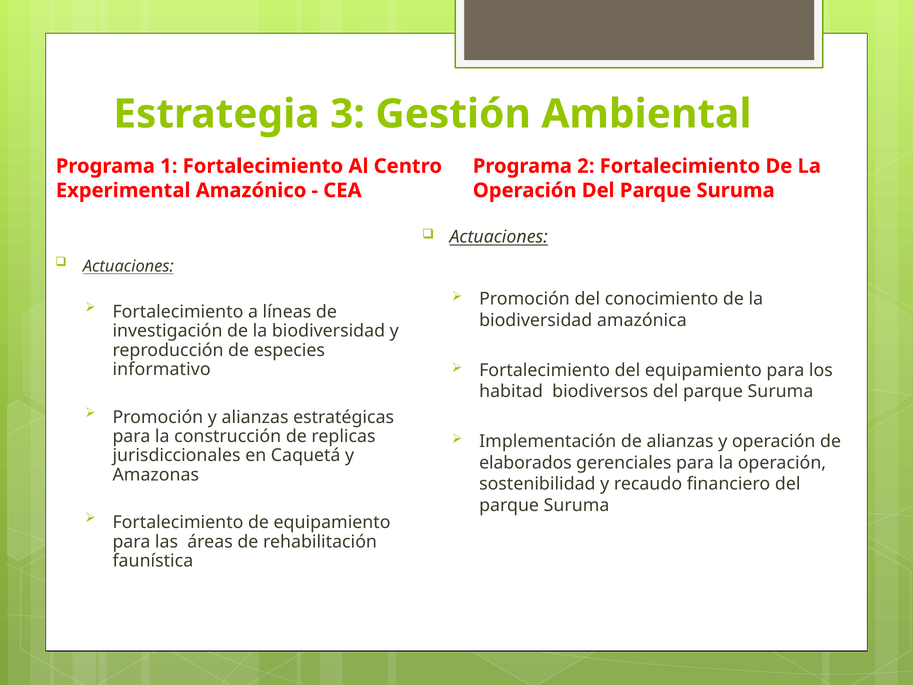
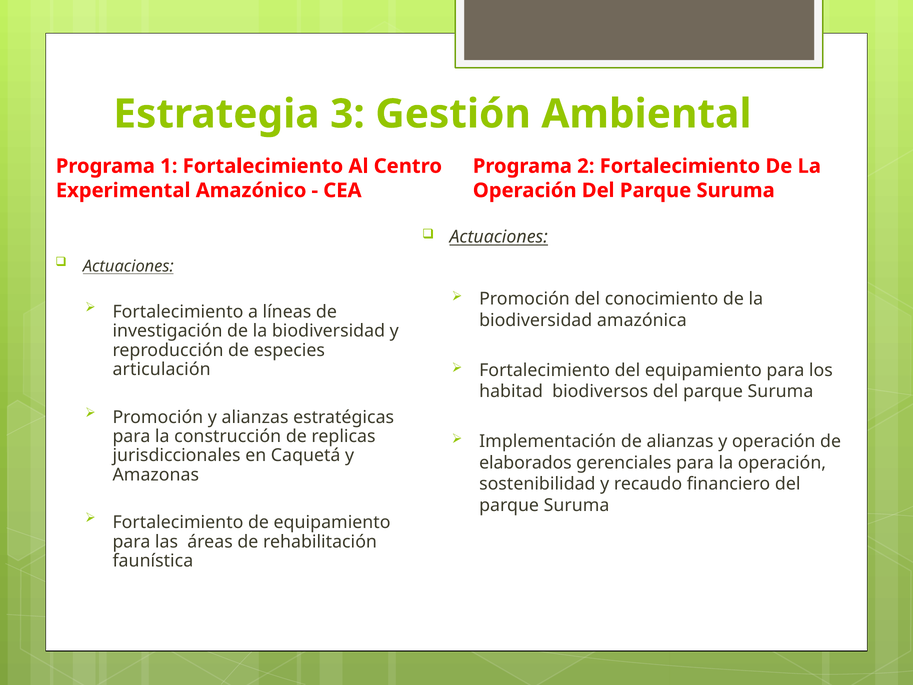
informativo: informativo -> articulación
